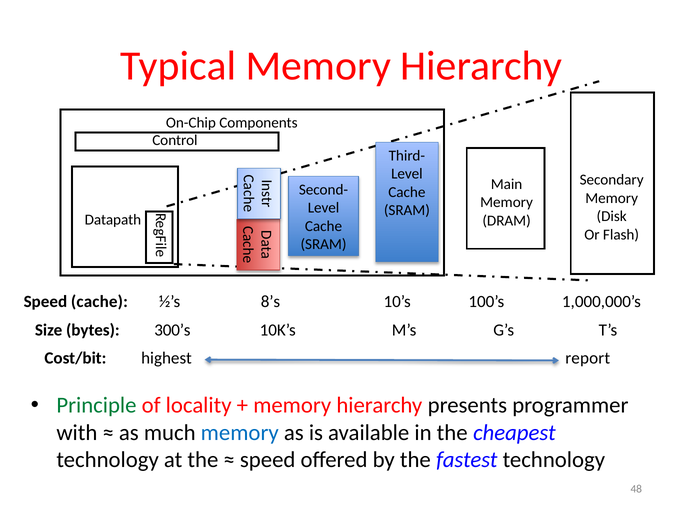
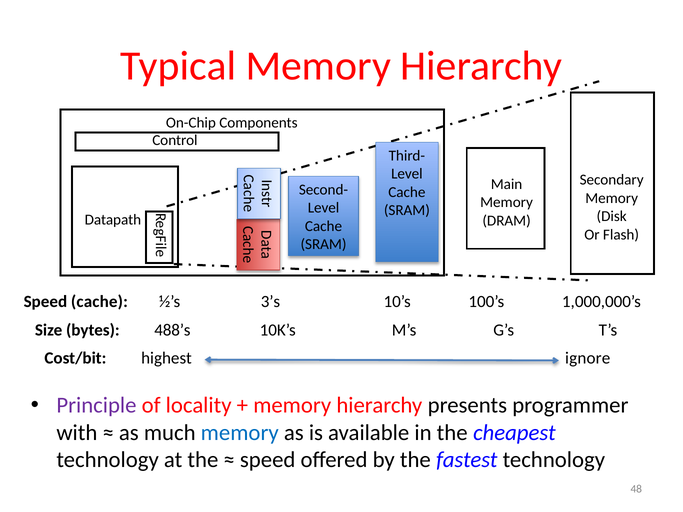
8’s: 8’s -> 3’s
300’s: 300’s -> 488’s
report: report -> ignore
Principle colour: green -> purple
